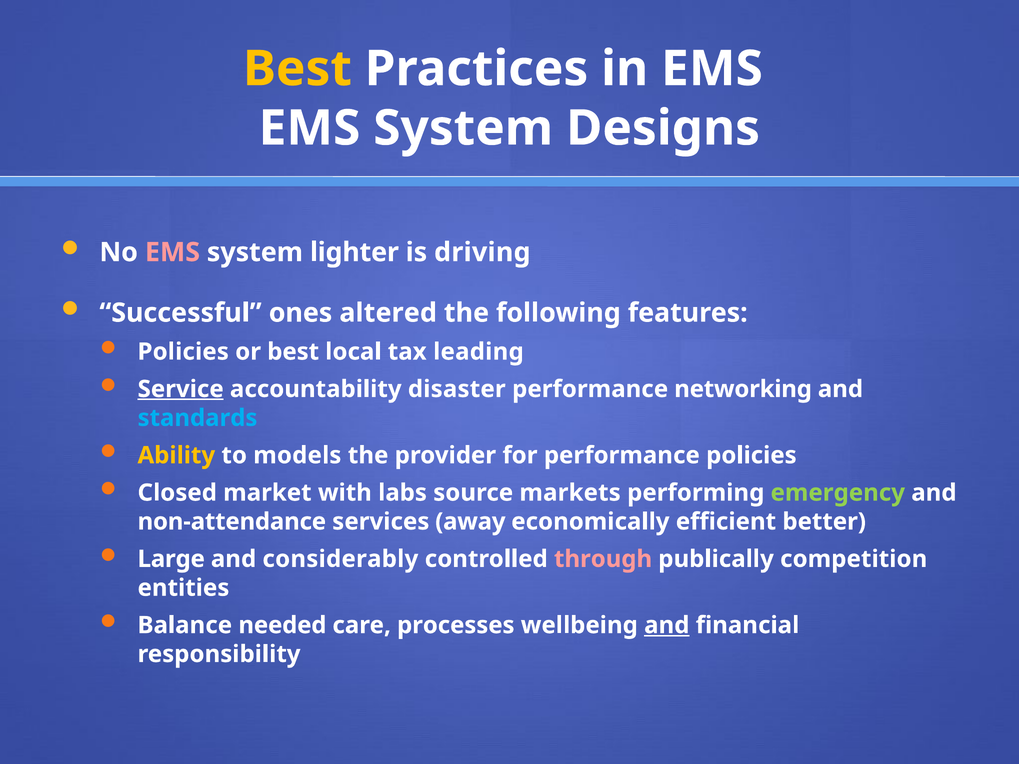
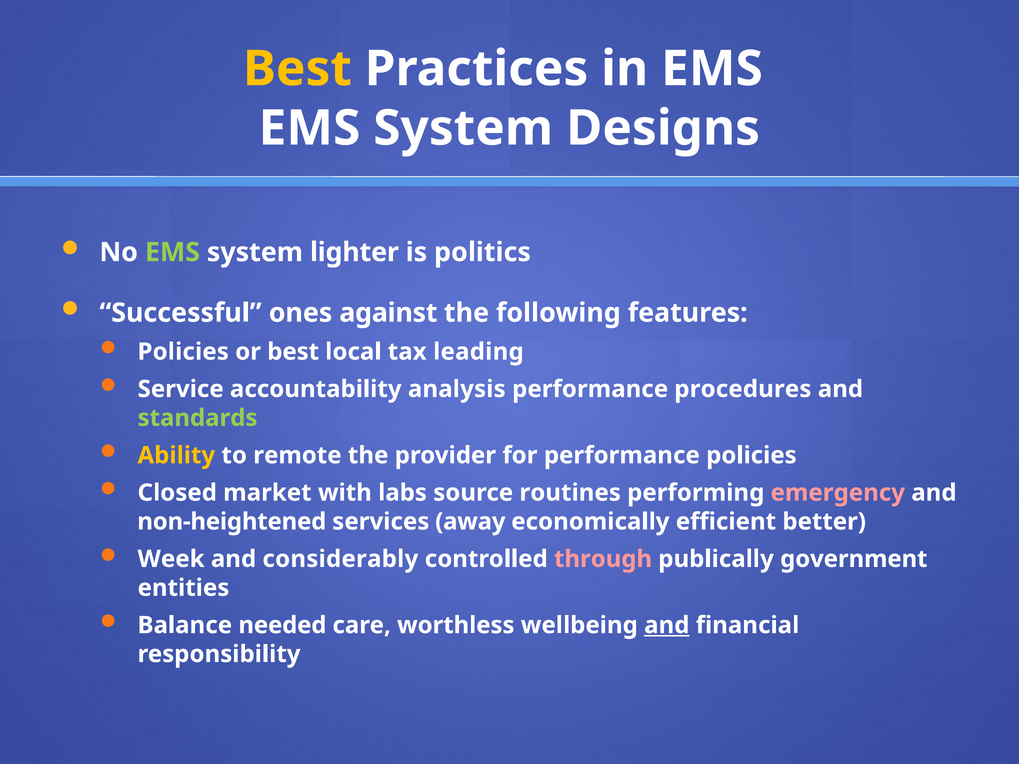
EMS at (172, 252) colour: pink -> light green
driving: driving -> politics
altered: altered -> against
Service underline: present -> none
disaster: disaster -> analysis
networking: networking -> procedures
standards colour: light blue -> light green
models: models -> remote
markets: markets -> routines
emergency colour: light green -> pink
non-attendance: non-attendance -> non-heightened
Large: Large -> Week
competition: competition -> government
processes: processes -> worthless
